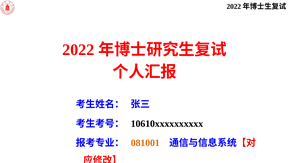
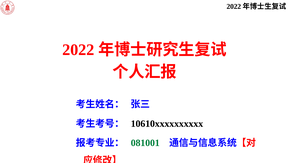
081001 colour: orange -> green
